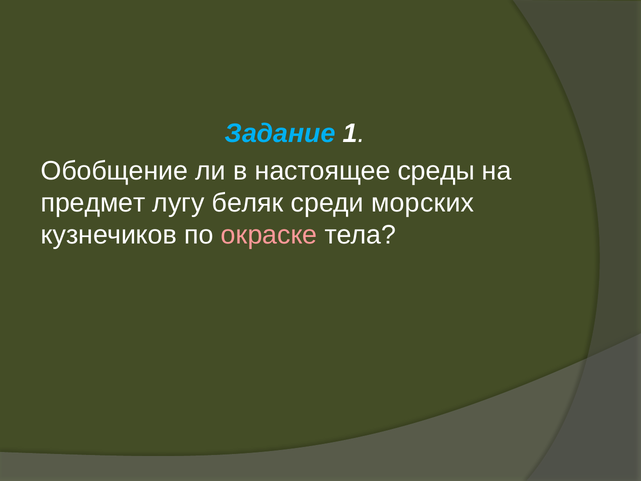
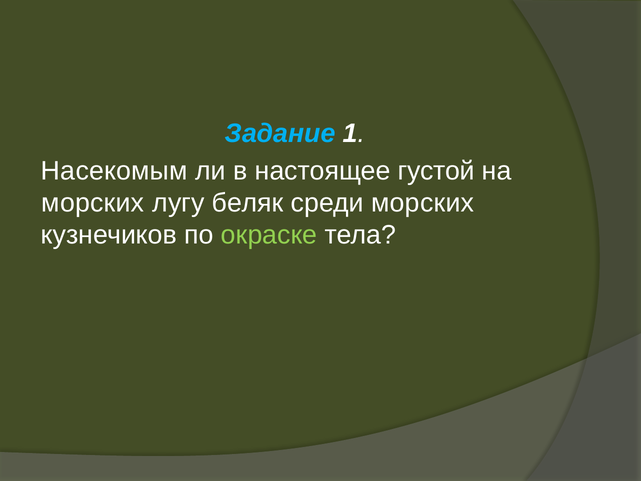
Обобщение: Обобщение -> Насекомым
среды: среды -> густой
предмет at (93, 203): предмет -> морских
окраске colour: pink -> light green
